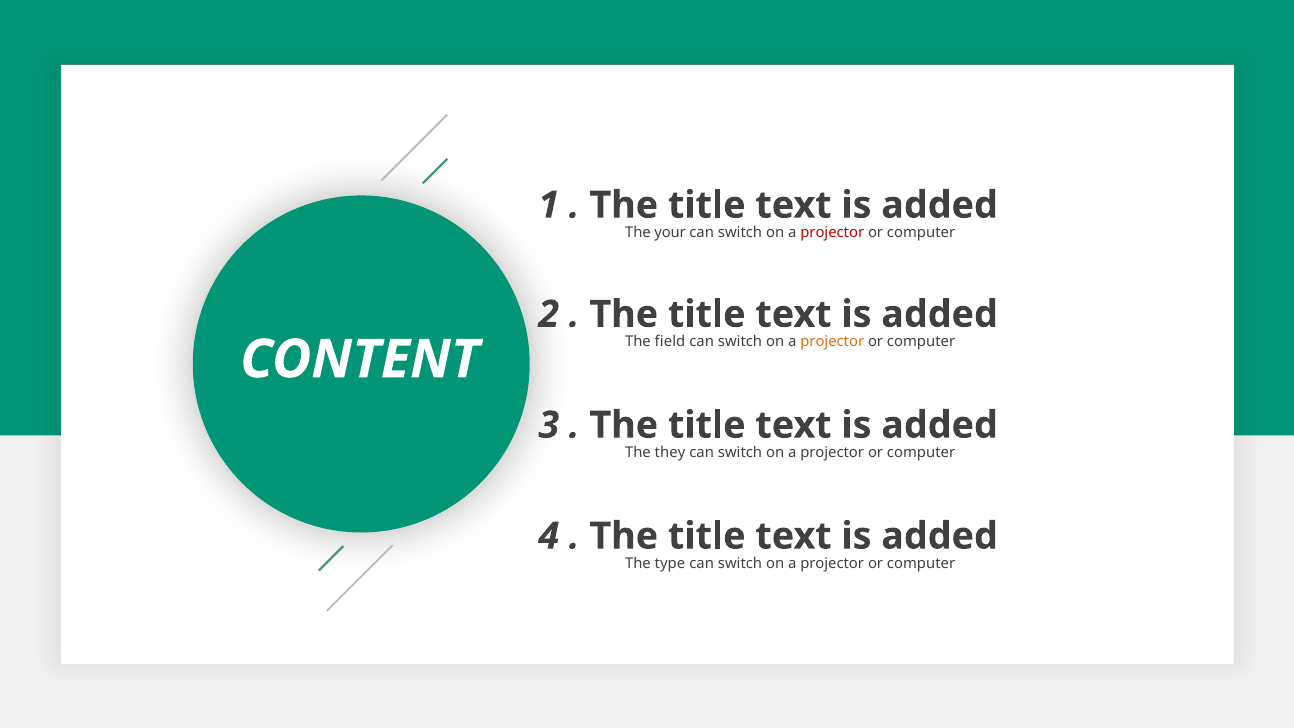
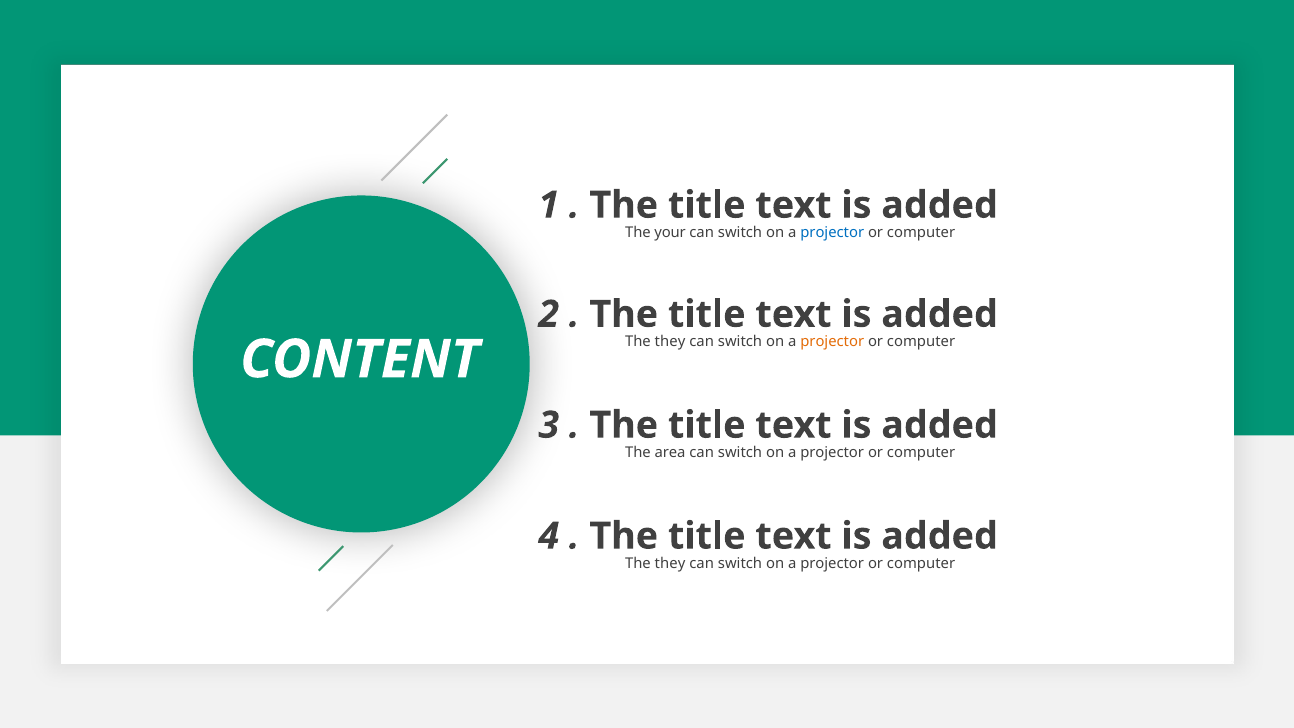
projector at (832, 232) colour: red -> blue
field at (670, 342): field -> they
they: they -> area
type at (670, 563): type -> they
